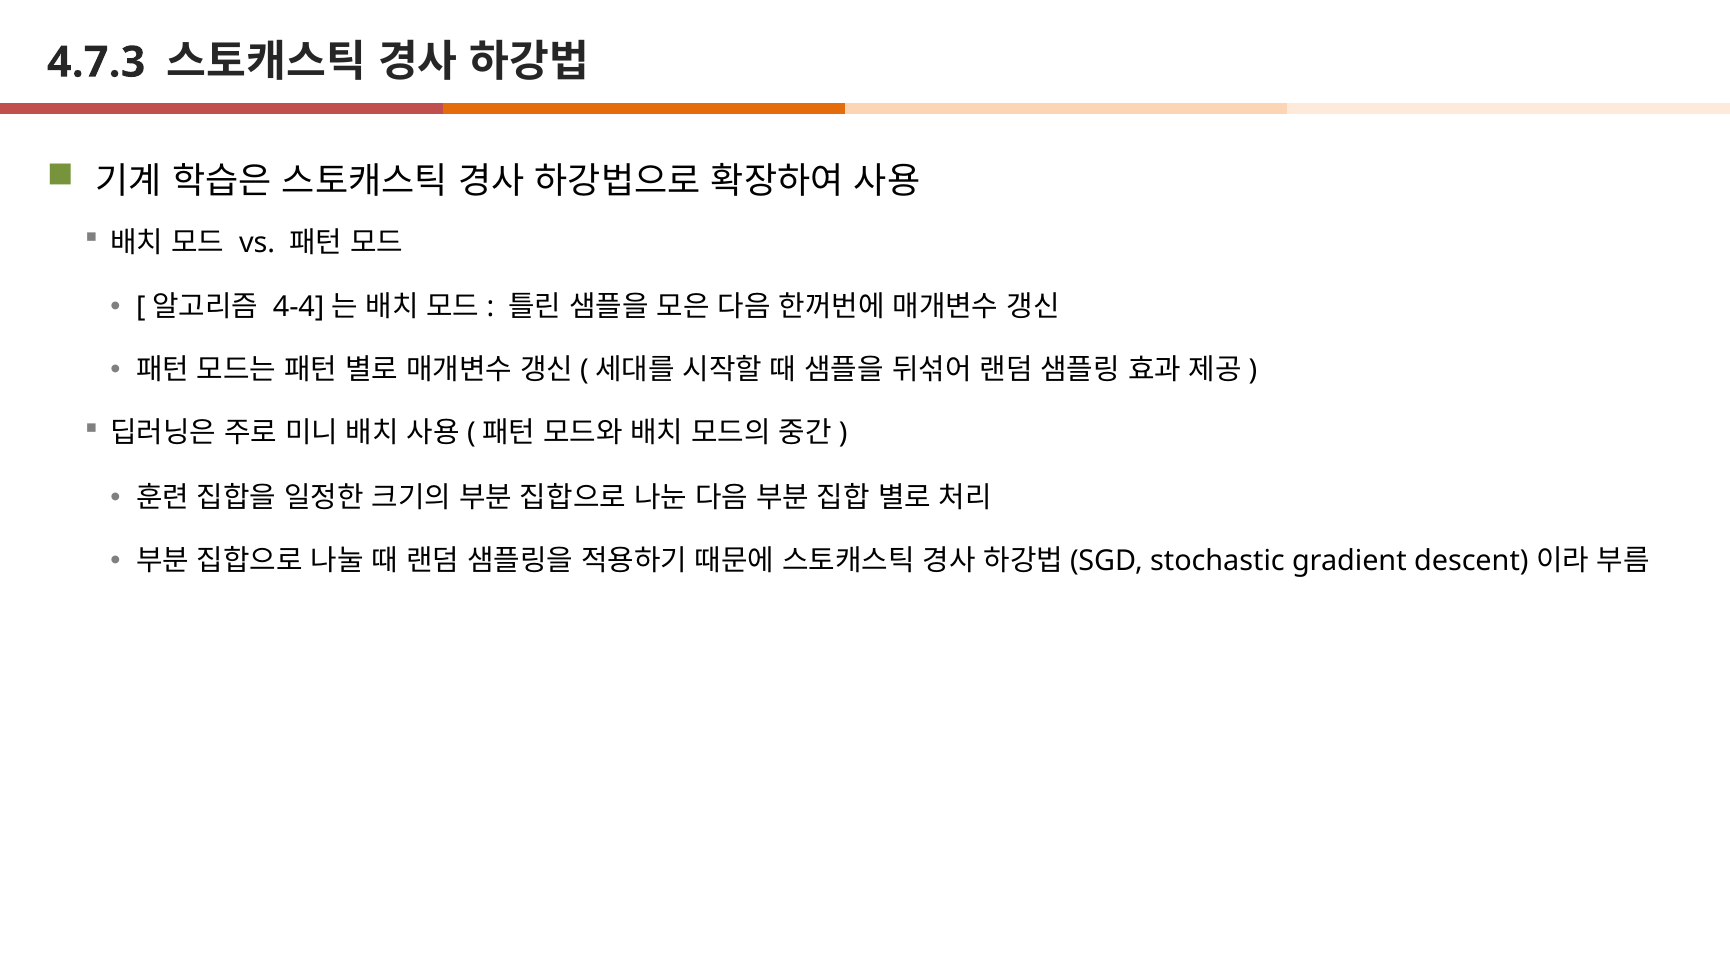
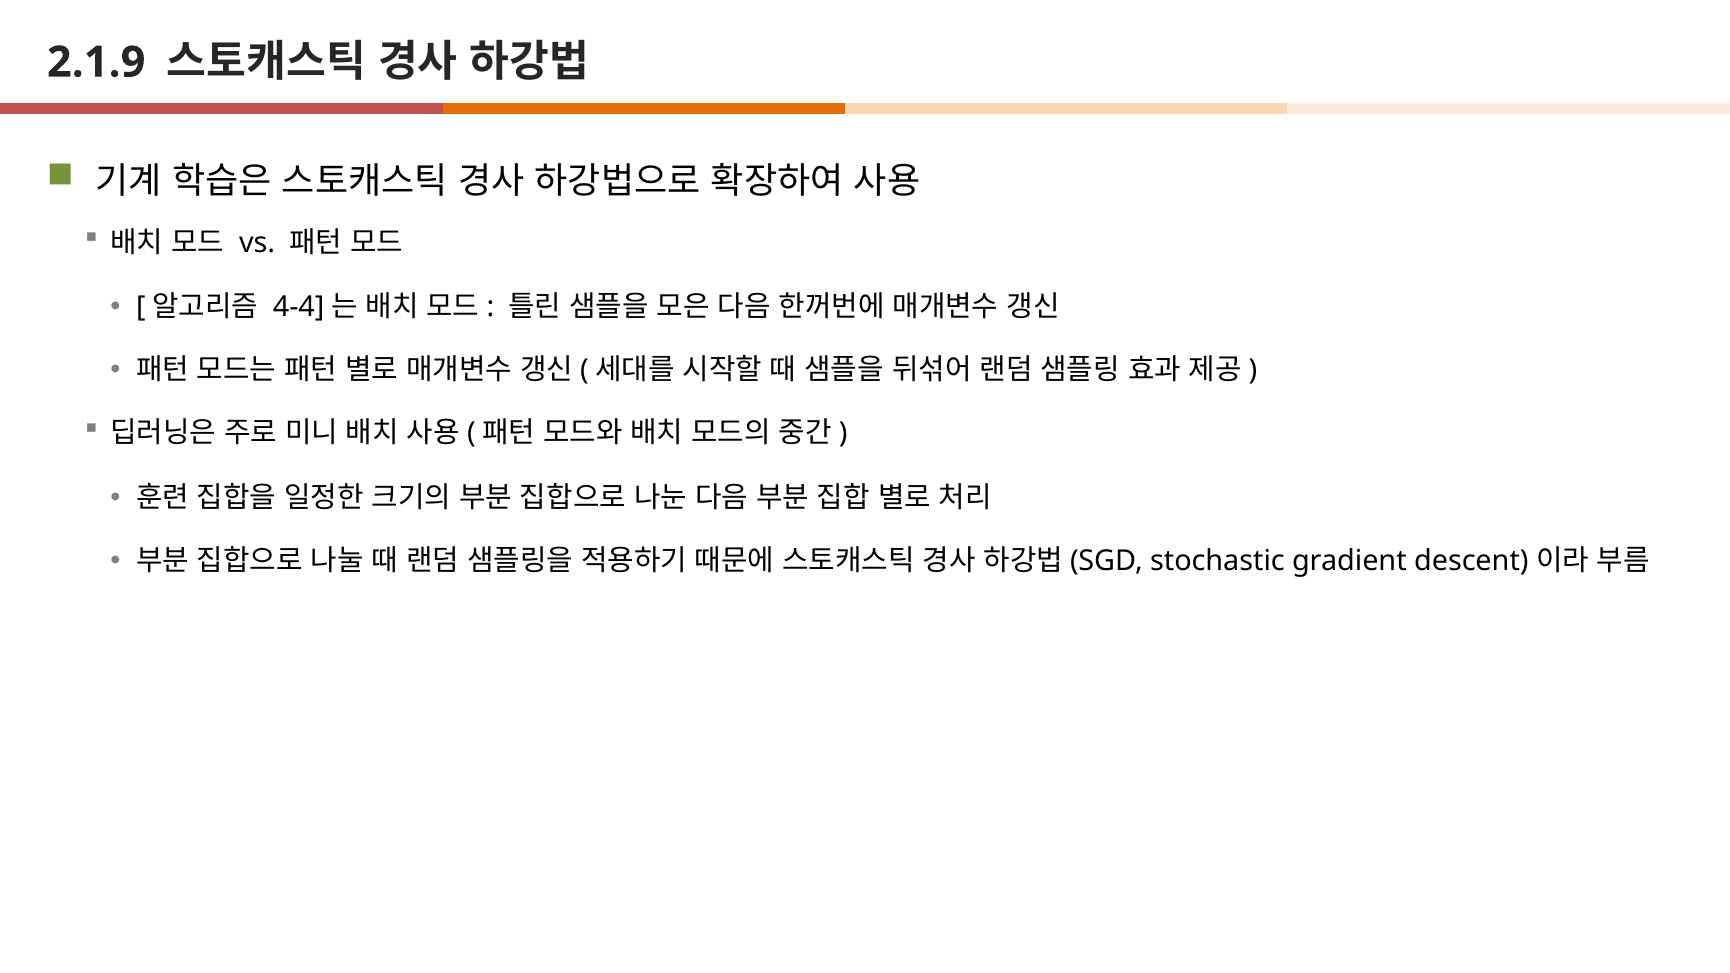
4.7.3: 4.7.3 -> 2.1.9
